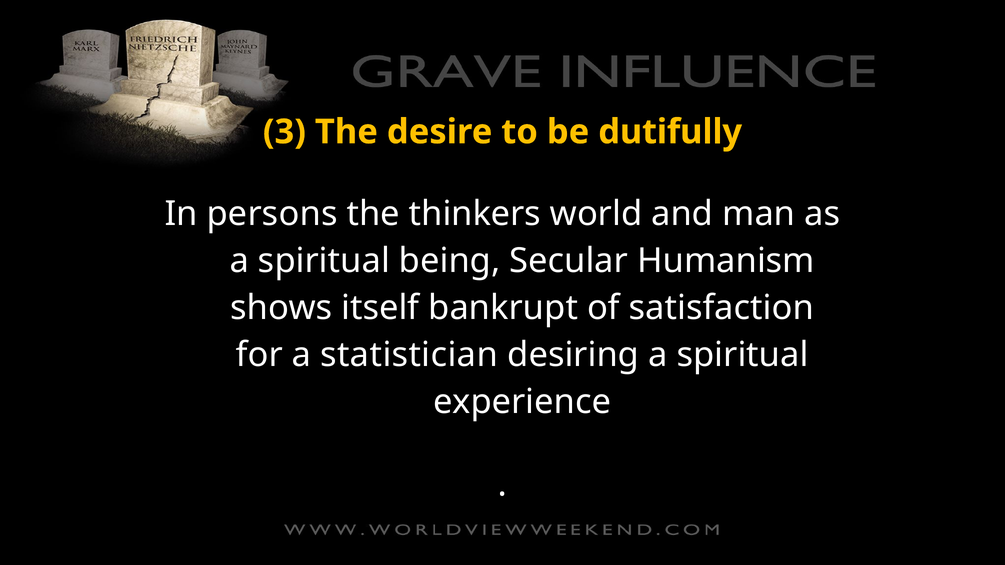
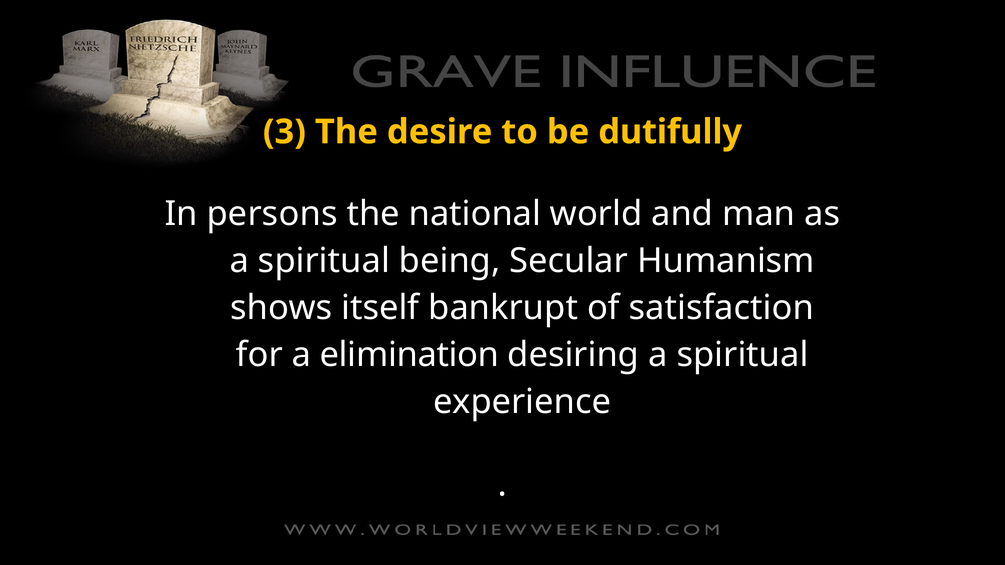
thinkers: thinkers -> national
statistician: statistician -> elimination
